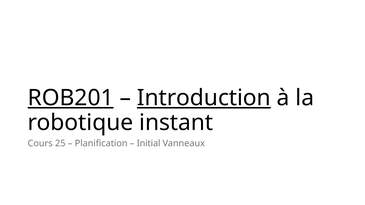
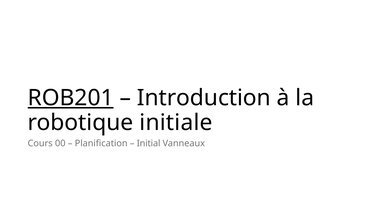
Introduction underline: present -> none
instant: instant -> initiale
25: 25 -> 00
